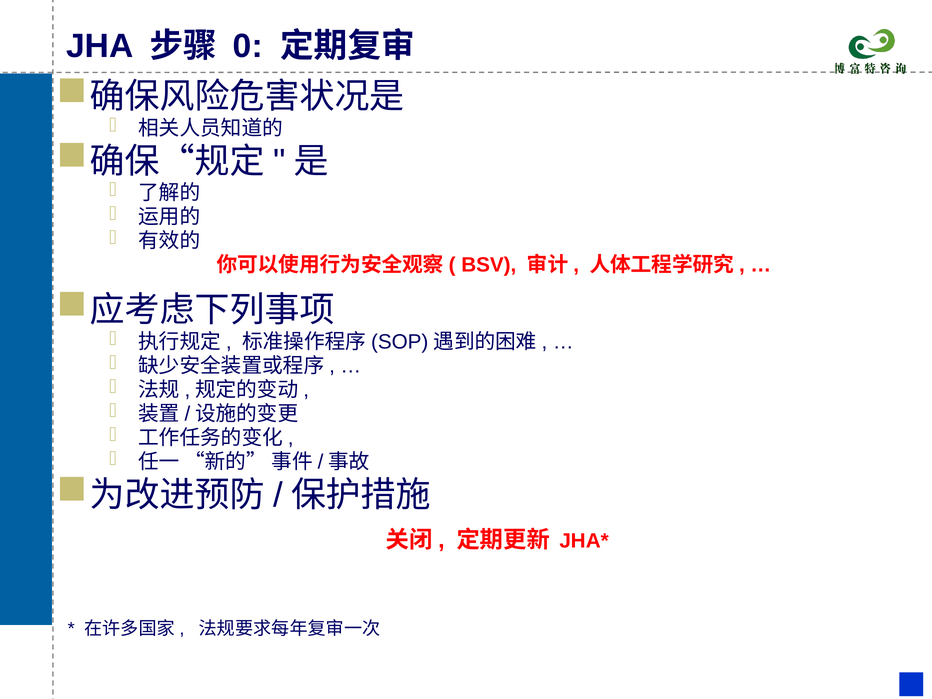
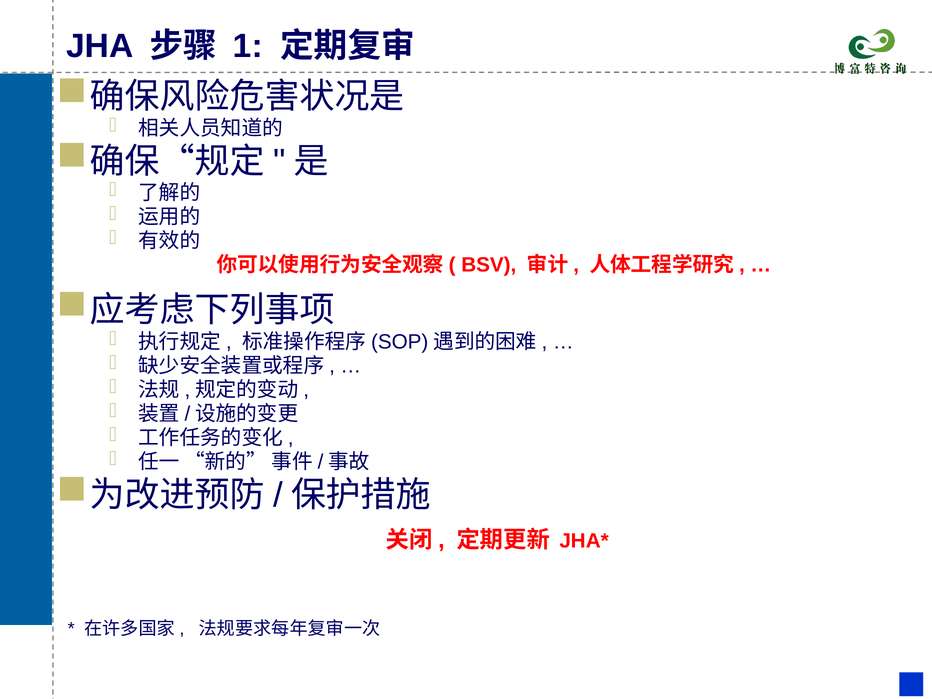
0: 0 -> 1
